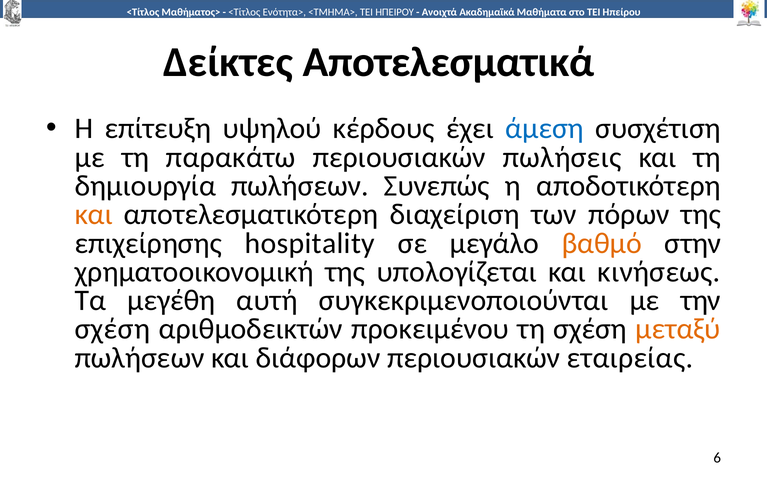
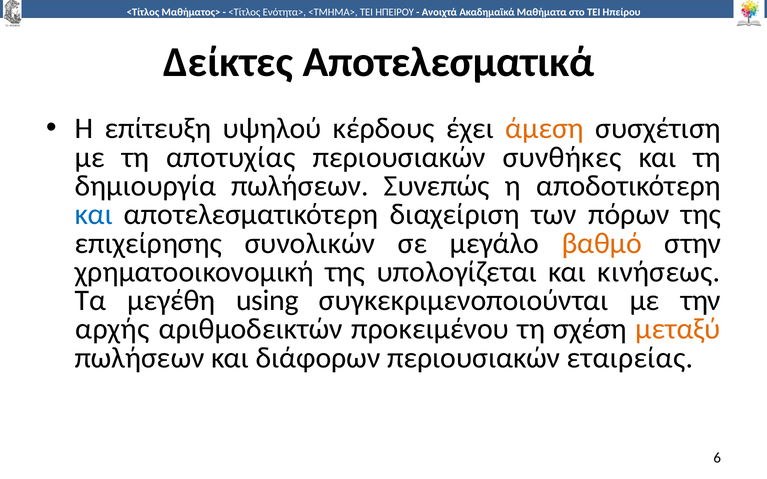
άμεση colour: blue -> orange
παρακάτω: παρακάτω -> αποτυχίας
πωλήσεις: πωλήσεις -> συνθήκες
και at (94, 215) colour: orange -> blue
hospitality: hospitality -> συνολικών
αυτή: αυτή -> using
σχέση at (112, 329): σχέση -> αρχής
